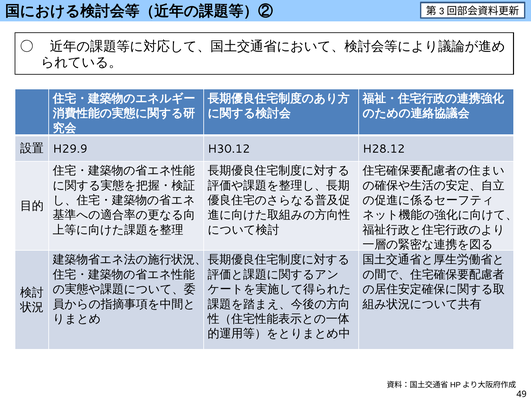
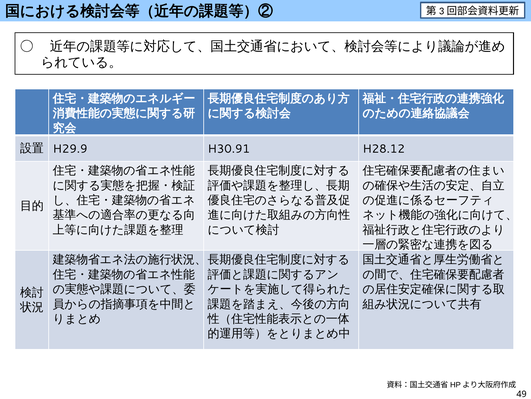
H30.12: H30.12 -> H30.91
